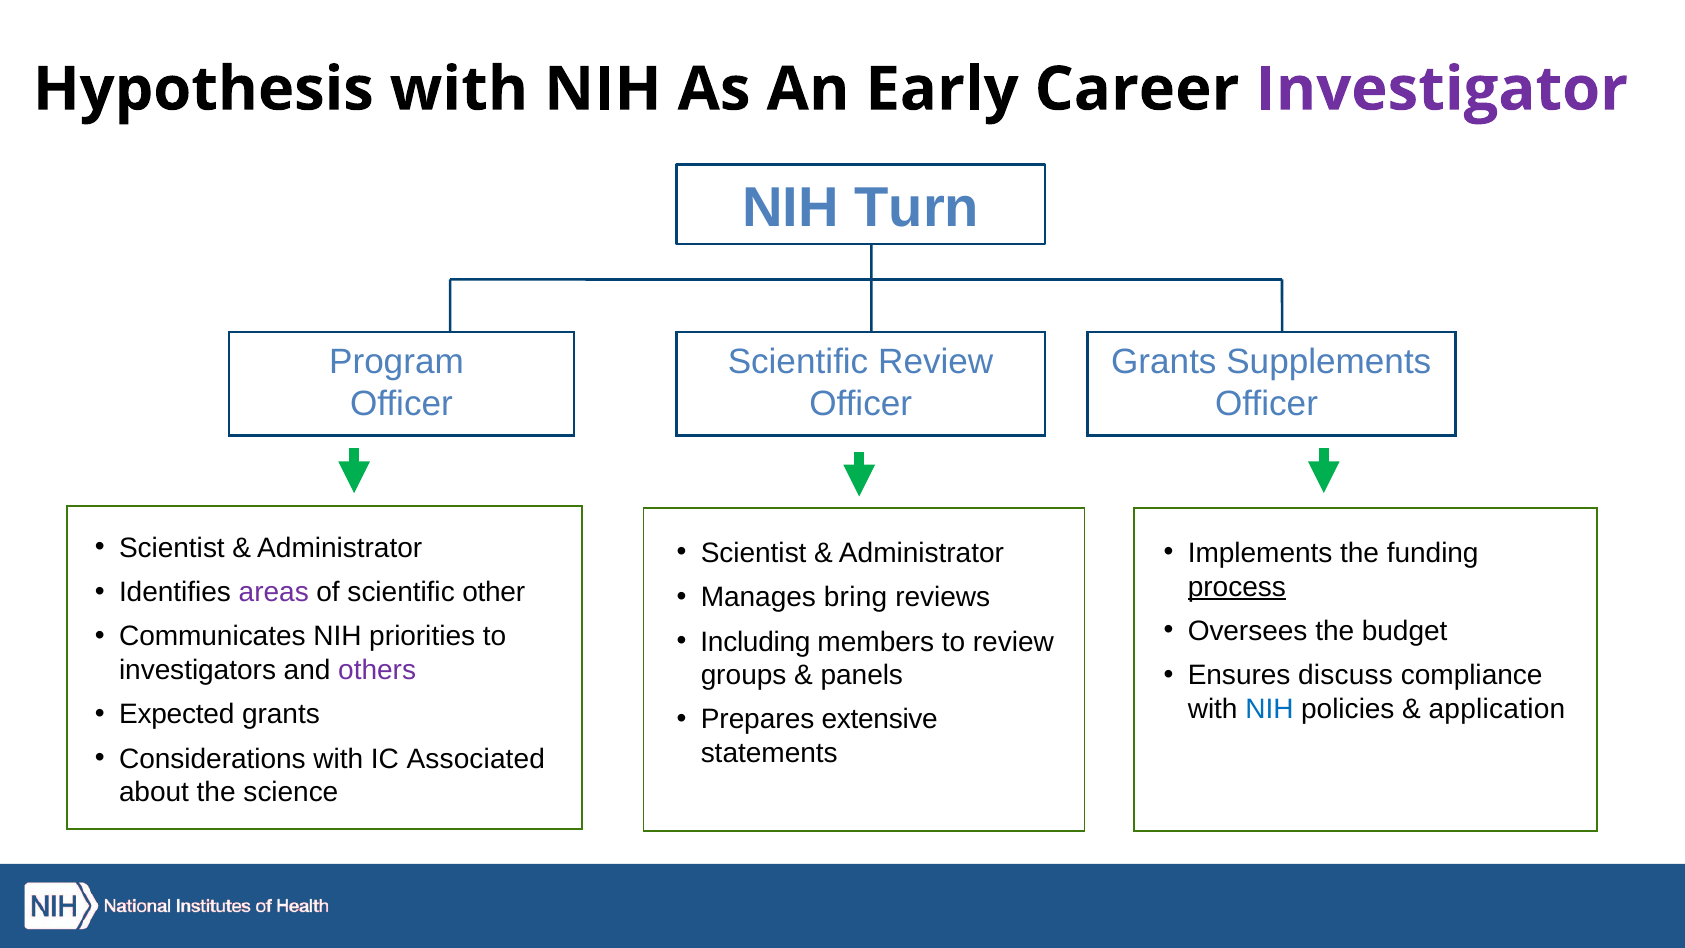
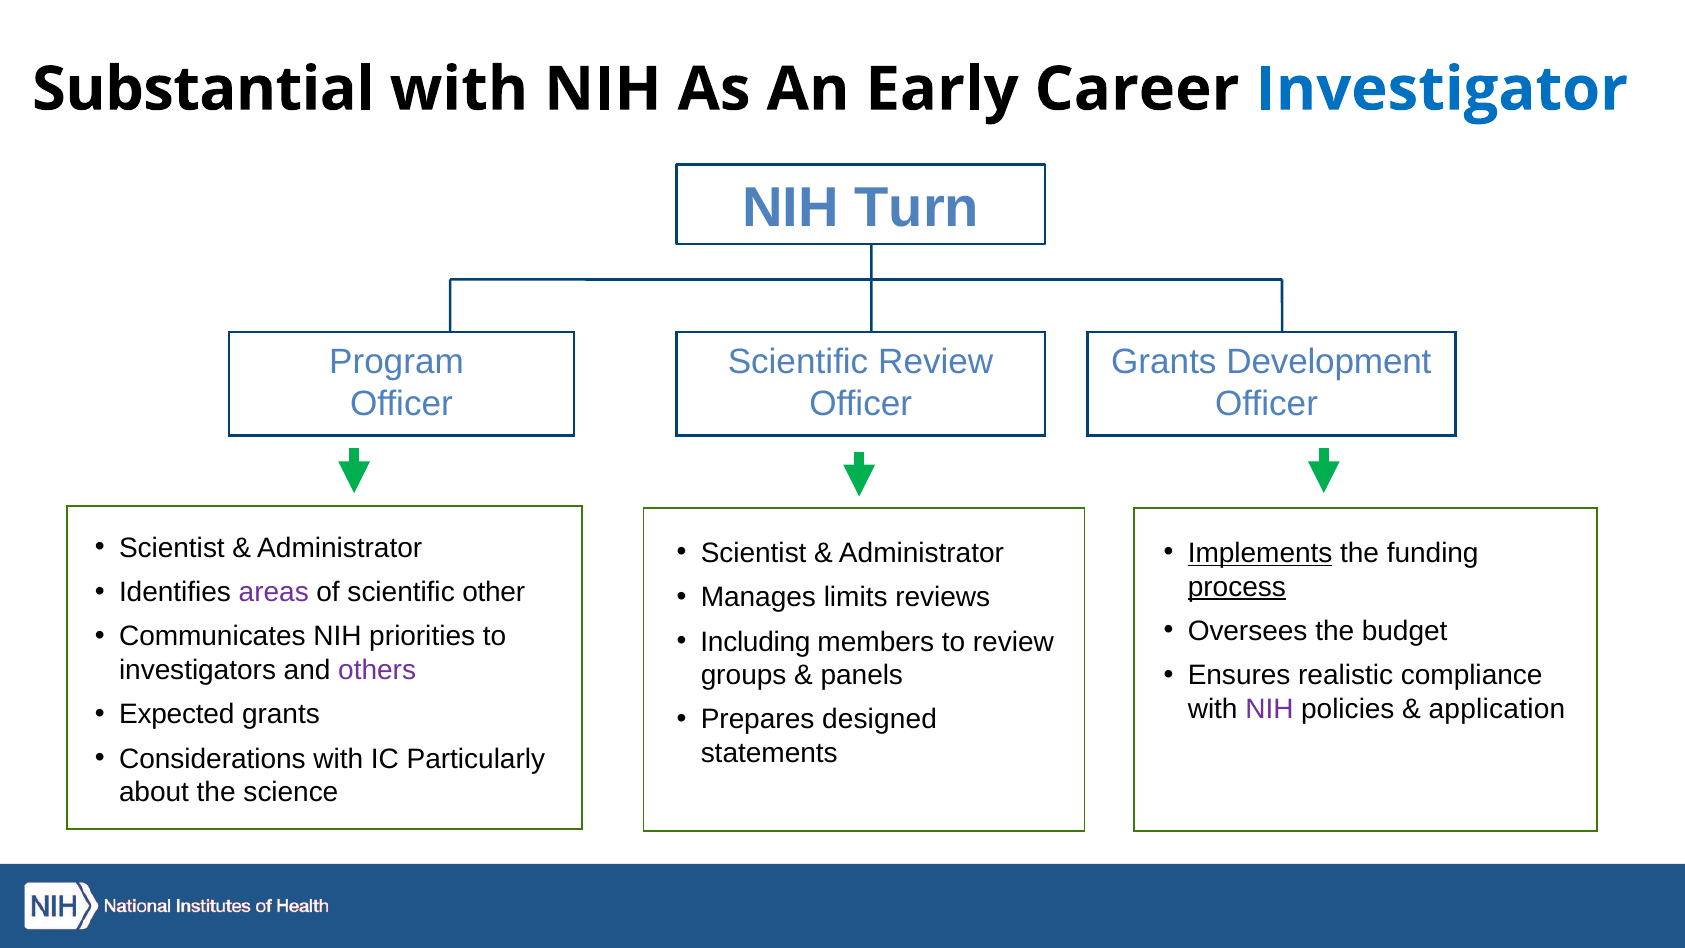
Hypothesis: Hypothesis -> Substantial
Investigator colour: purple -> blue
Supplements: Supplements -> Development
Implements underline: none -> present
bring: bring -> limits
discuss: discuss -> realistic
NIH at (1269, 709) colour: blue -> purple
extensive: extensive -> designed
Associated: Associated -> Particularly
